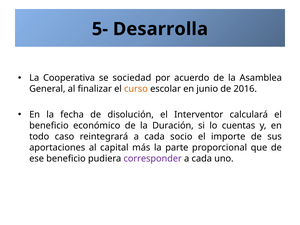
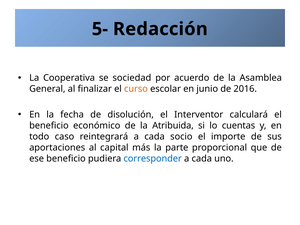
Desarrolla: Desarrolla -> Redacción
Duración: Duración -> Atribuida
corresponder colour: purple -> blue
